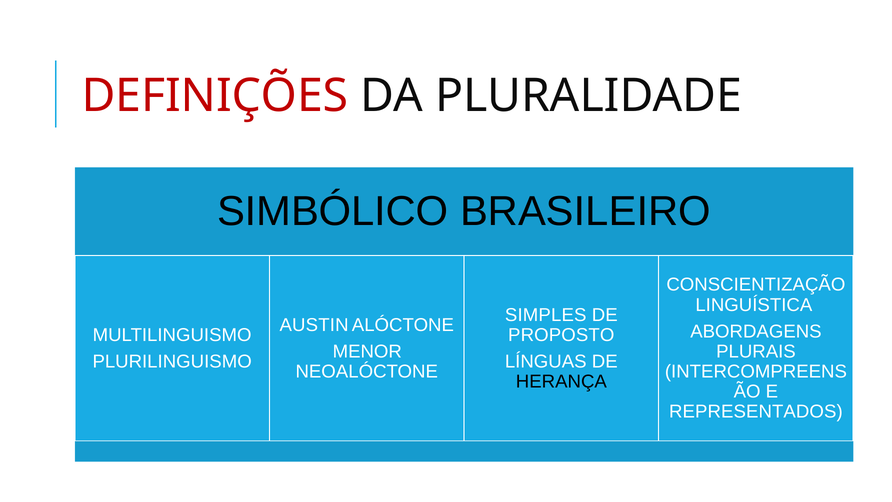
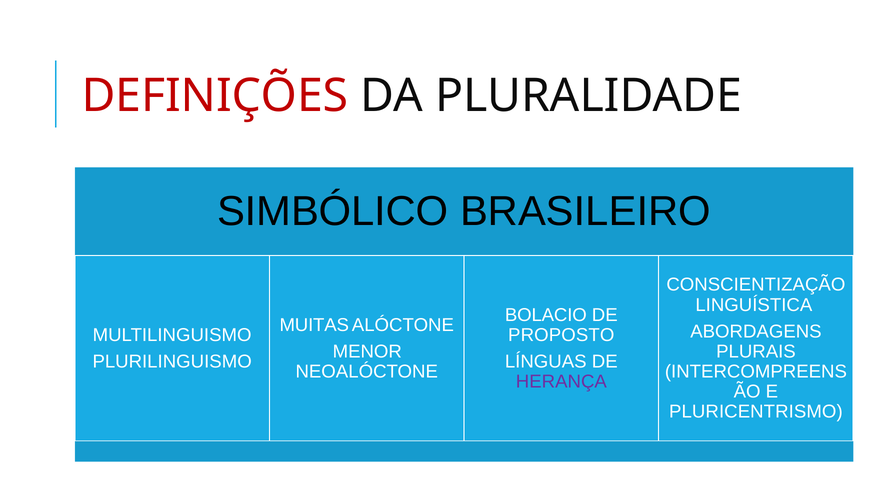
SIMPLES: SIMPLES -> BOLACIO
AUSTIN: AUSTIN -> MUITAS
HERANÇA colour: black -> purple
REPRESENTADOS: REPRESENTADOS -> PLURICENTRISMO
